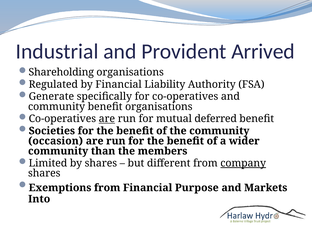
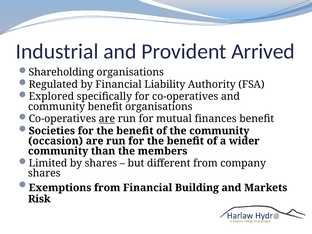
Generate: Generate -> Explored
deferred: deferred -> finances
company underline: present -> none
Purpose: Purpose -> Building
Into: Into -> Risk
